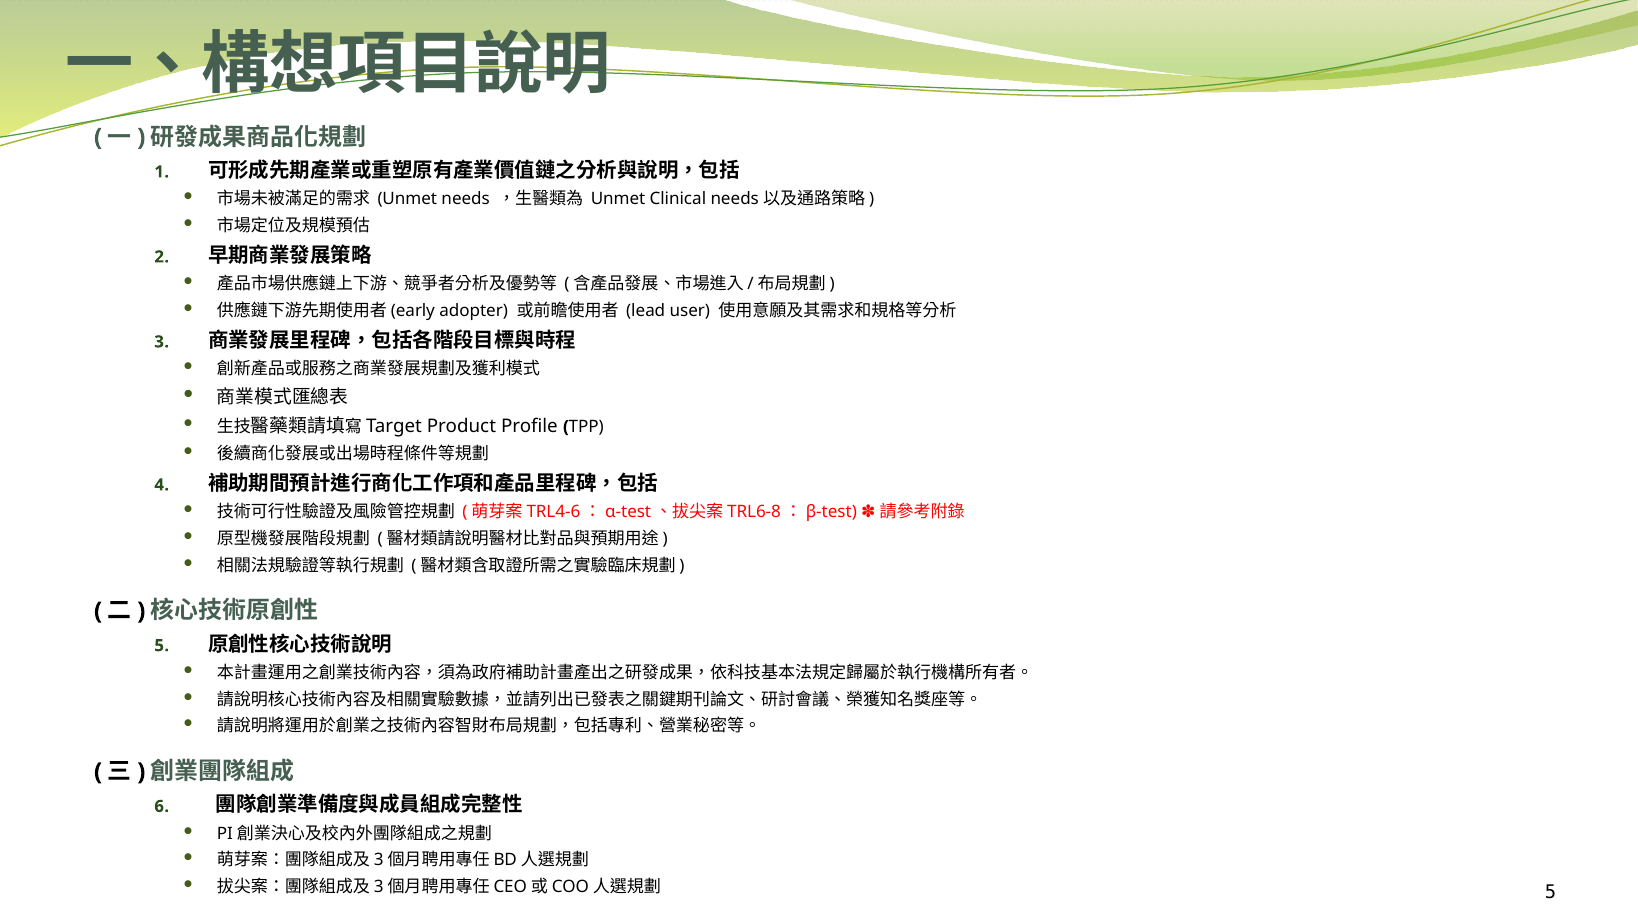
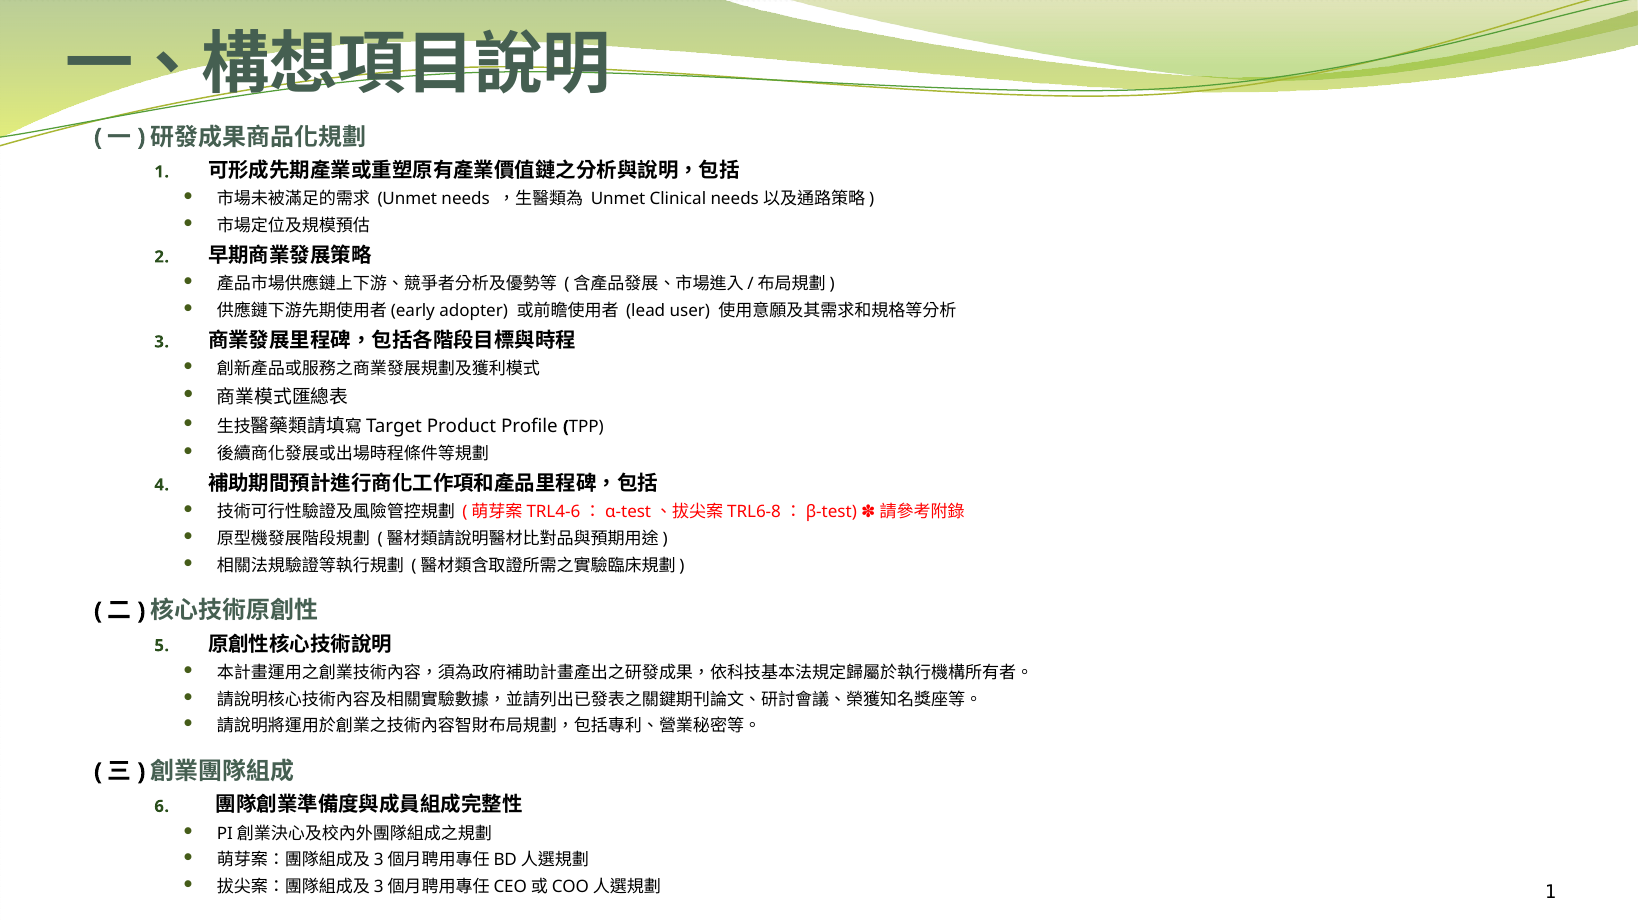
5 at (1550, 893): 5 -> 1
